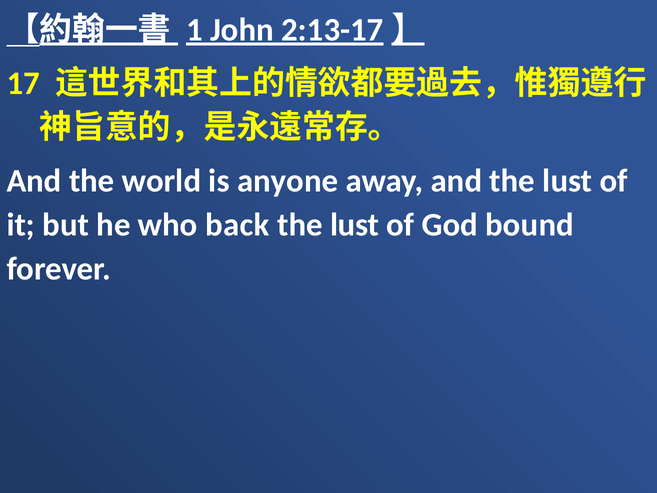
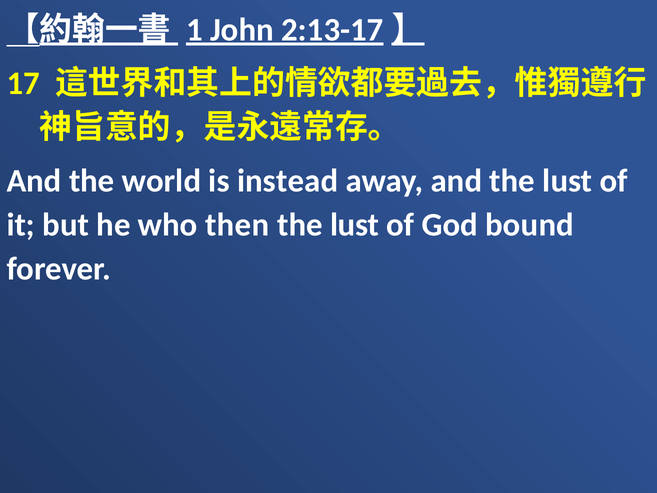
anyone: anyone -> instead
back: back -> then
